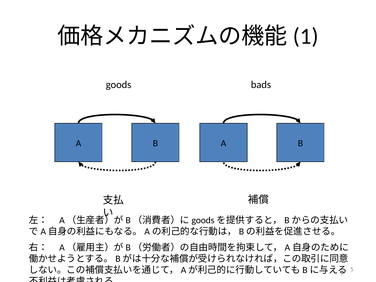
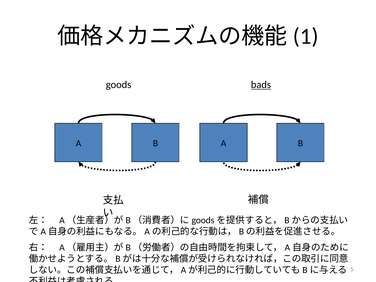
bads underline: none -> present
